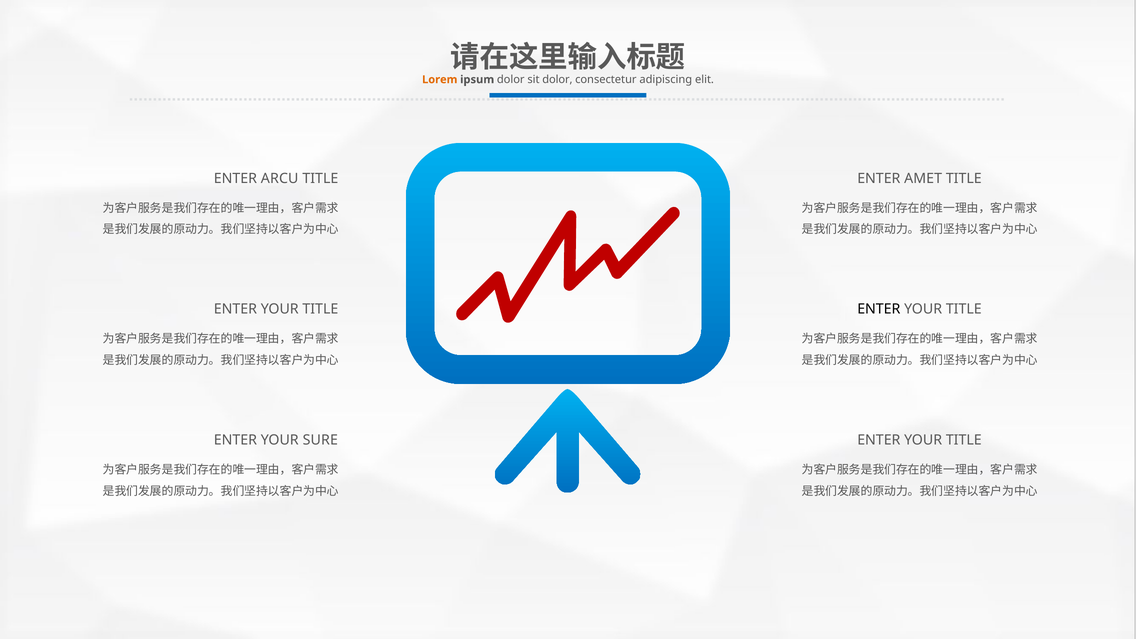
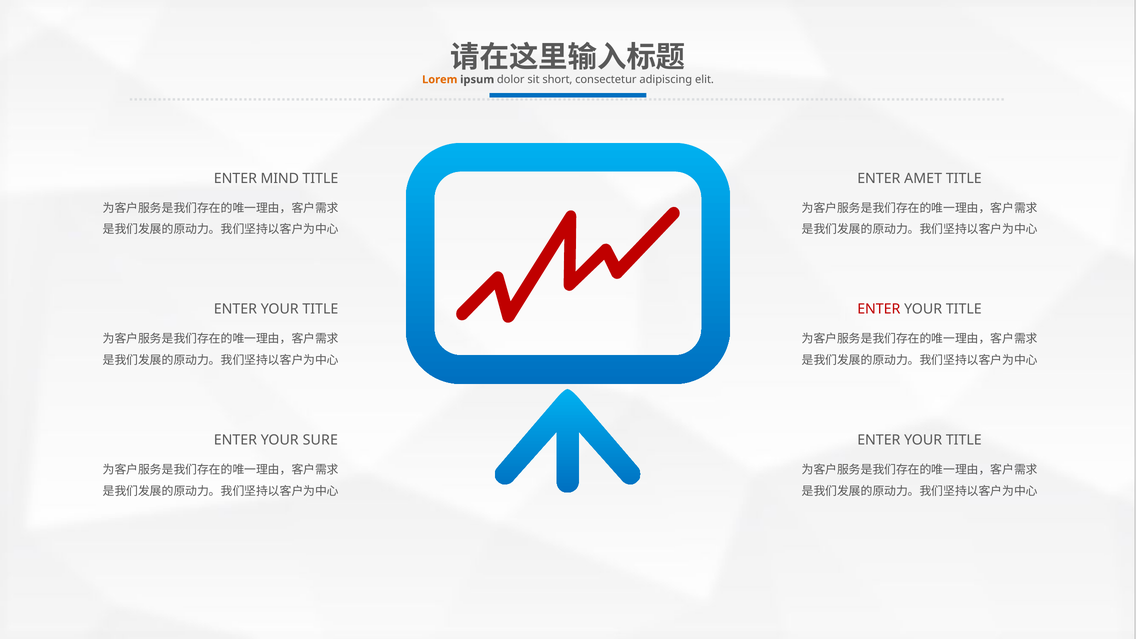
sit dolor: dolor -> short
ARCU: ARCU -> MIND
ENTER at (879, 309) colour: black -> red
